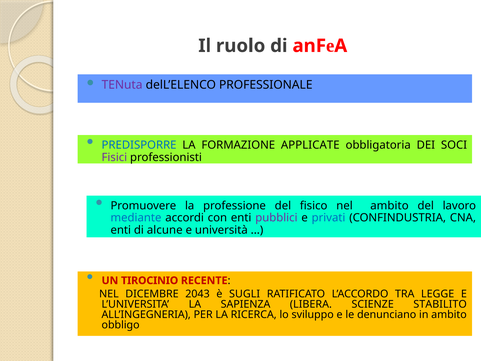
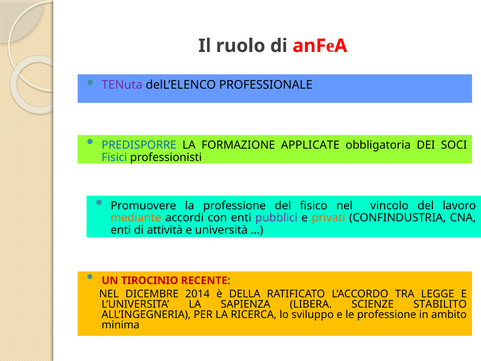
Fisici colour: purple -> blue
nel ambito: ambito -> vincolo
mediante colour: blue -> orange
privati colour: blue -> orange
alcune: alcune -> attività
2043: 2043 -> 2014
SUGLI: SUGLI -> DELLA
le denunciano: denunciano -> professione
obbligo: obbligo -> minima
